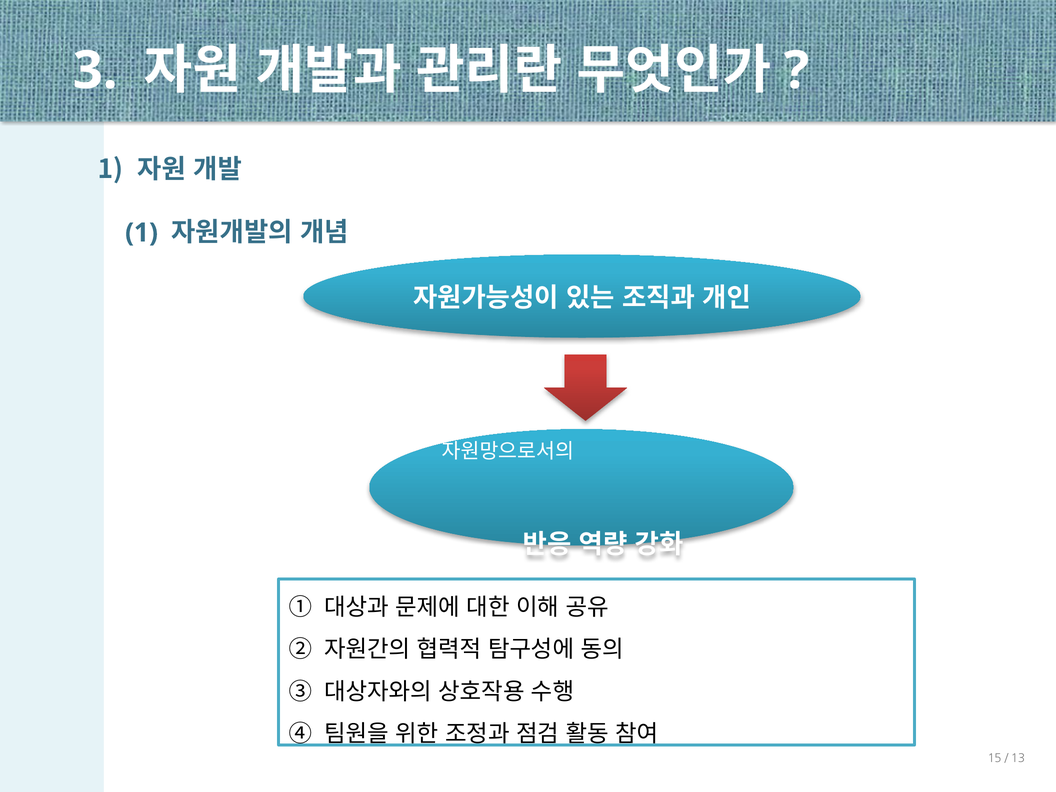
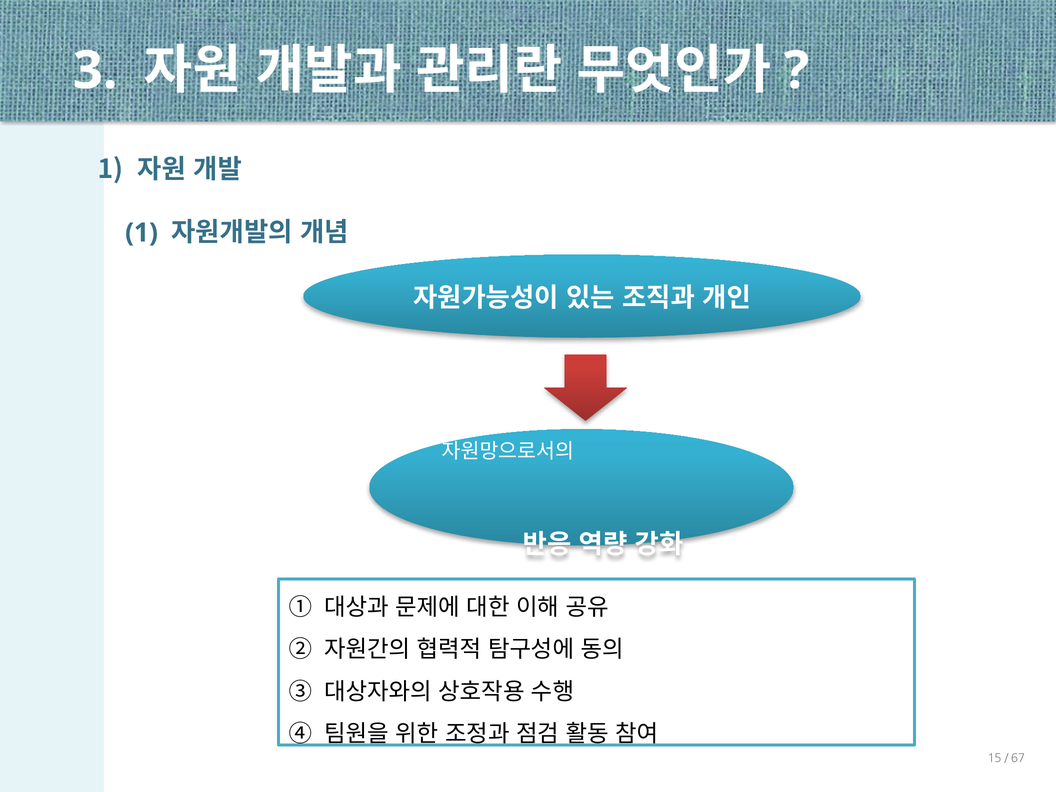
13: 13 -> 67
